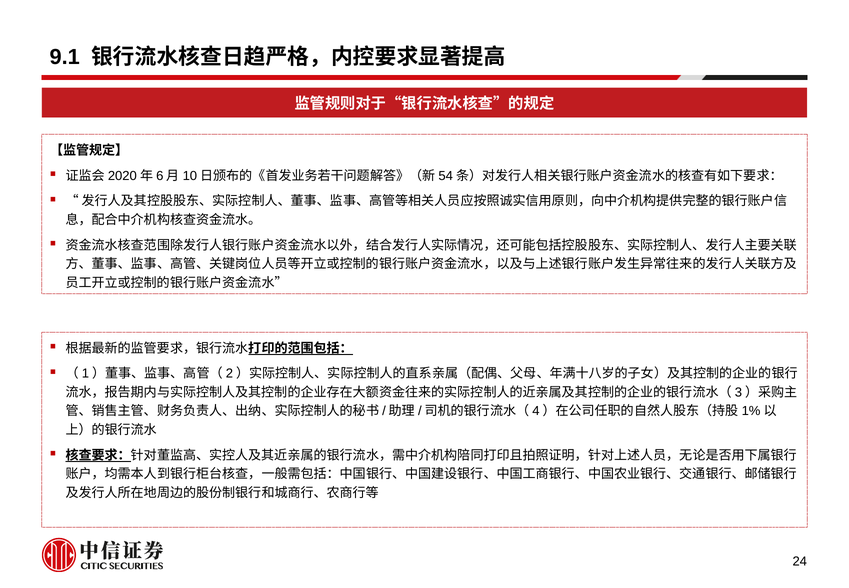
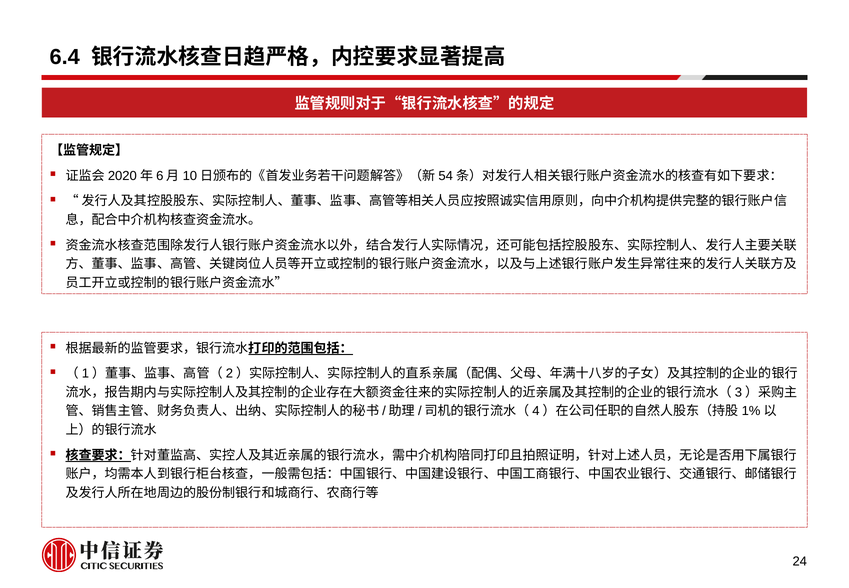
9.1: 9.1 -> 6.4
